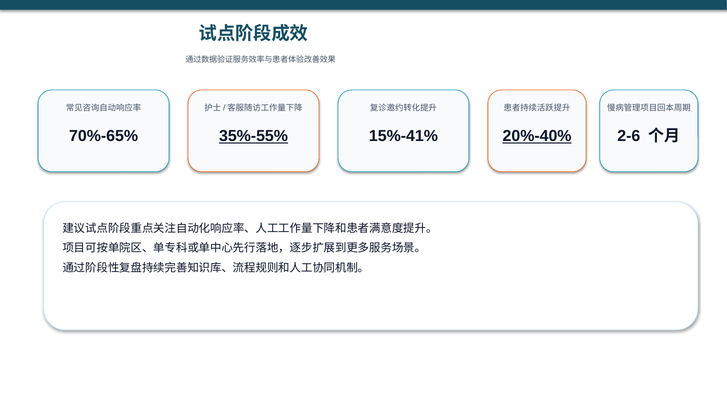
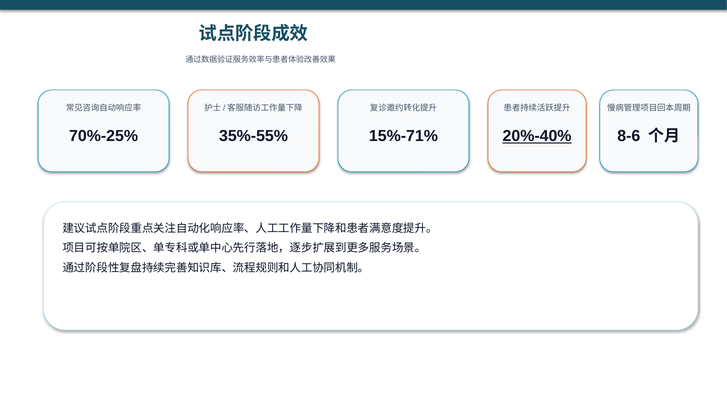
70%-65%: 70%-65% -> 70%-25%
35%-55% underline: present -> none
15%-41%: 15%-41% -> 15%-71%
2-6: 2-6 -> 8-6
